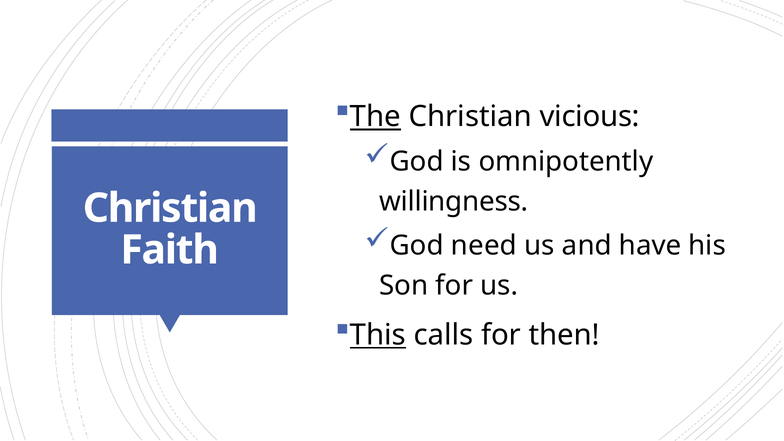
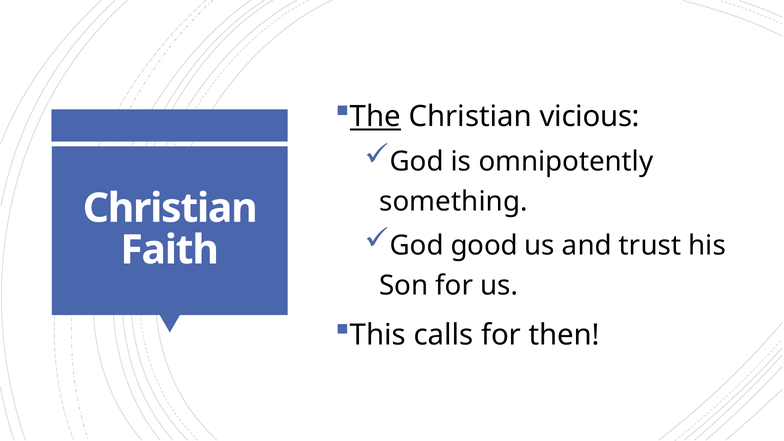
willingness: willingness -> something
need: need -> good
have: have -> trust
This underline: present -> none
